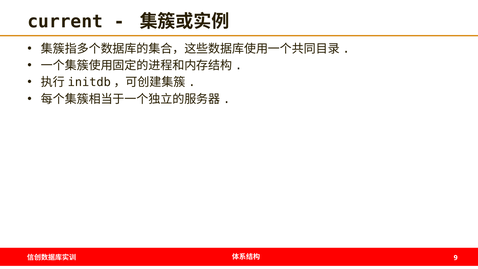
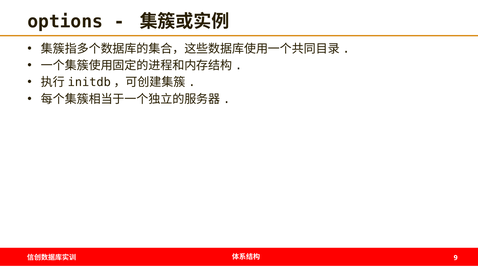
current: current -> options
